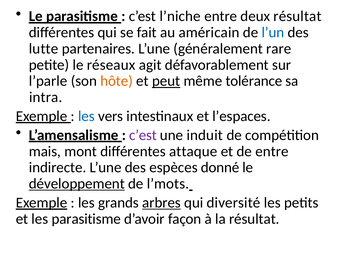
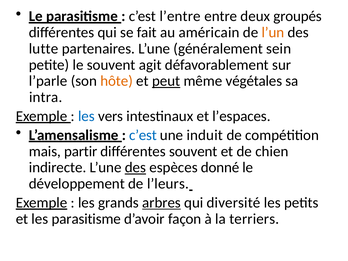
l’niche: l’niche -> l’entre
deux résultat: résultat -> groupés
l’un colour: blue -> orange
rare: rare -> sein
le réseaux: réseaux -> souvent
tolérance: tolérance -> végétales
c’est at (143, 135) colour: purple -> blue
mont: mont -> partir
différentes attaque: attaque -> souvent
de entre: entre -> chien
des at (135, 168) underline: none -> present
développement underline: present -> none
l’mots: l’mots -> l’leurs
la résultat: résultat -> terriers
